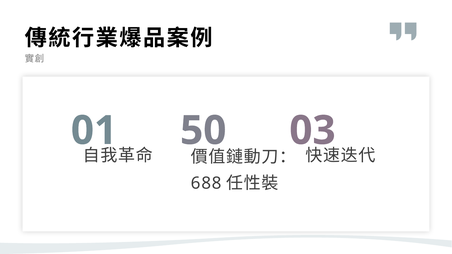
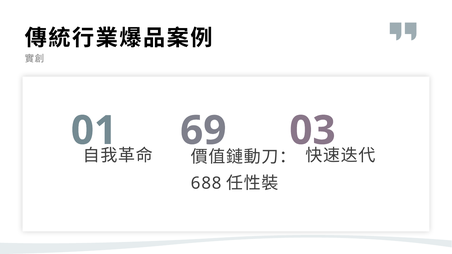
50: 50 -> 69
